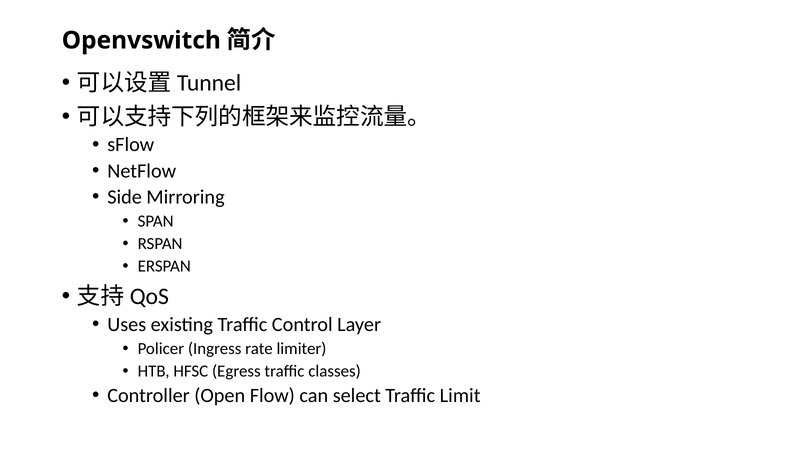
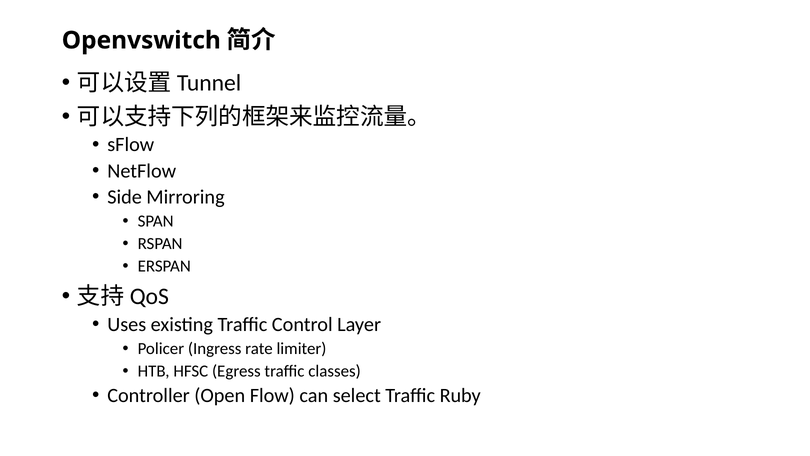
Limit: Limit -> Ruby
